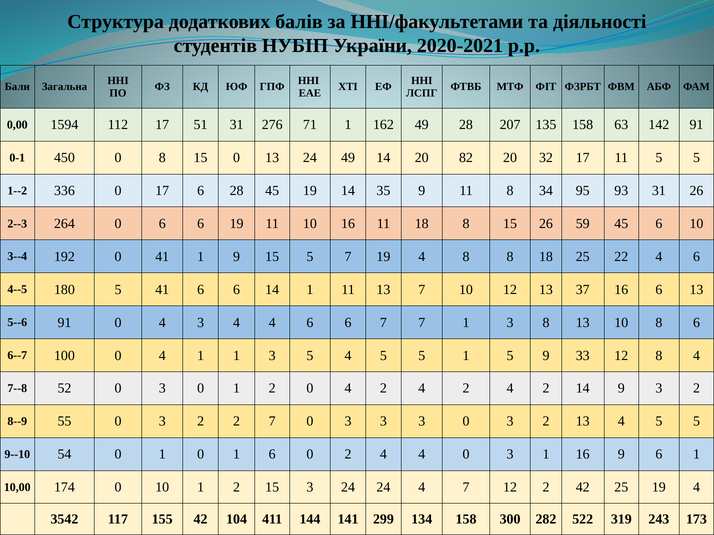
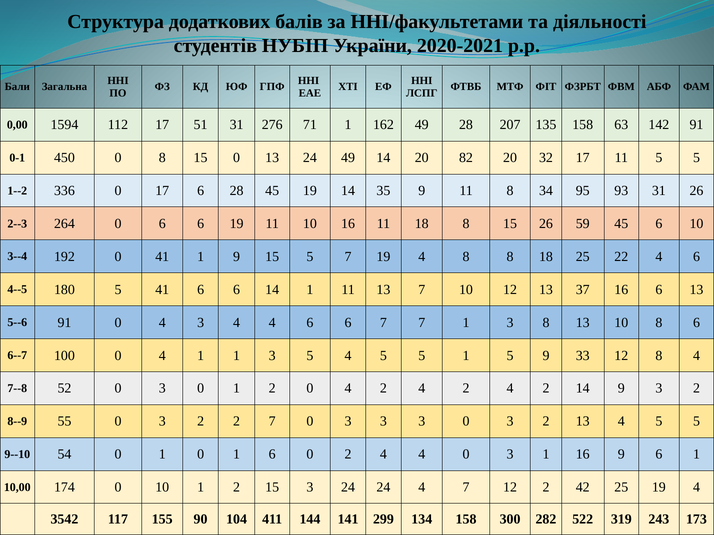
155 42: 42 -> 90
